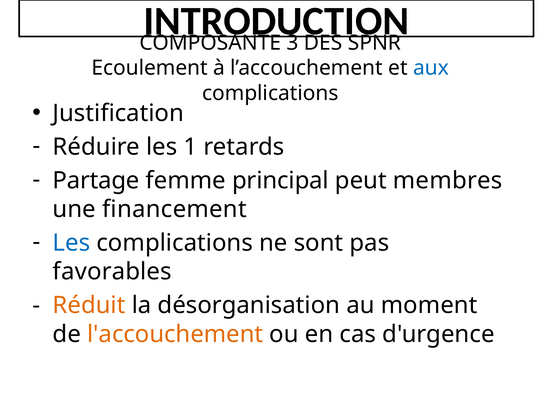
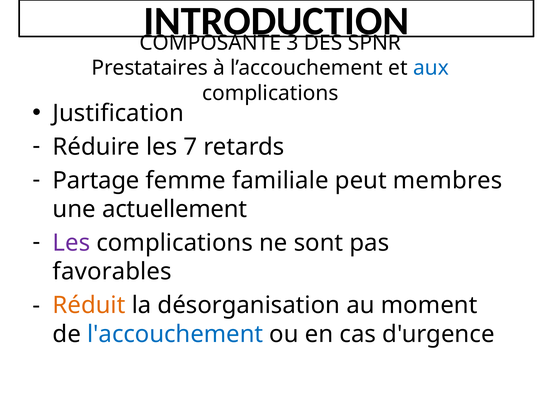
Ecoulement: Ecoulement -> Prestataires
1: 1 -> 7
principal: principal -> familiale
financement: financement -> actuellement
Les at (71, 243) colour: blue -> purple
l'accouchement colour: orange -> blue
